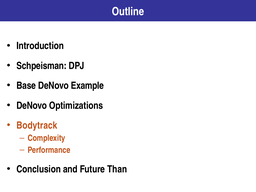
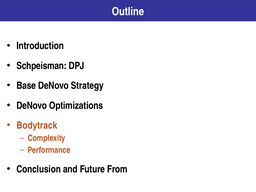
Example: Example -> Strategy
Than: Than -> From
